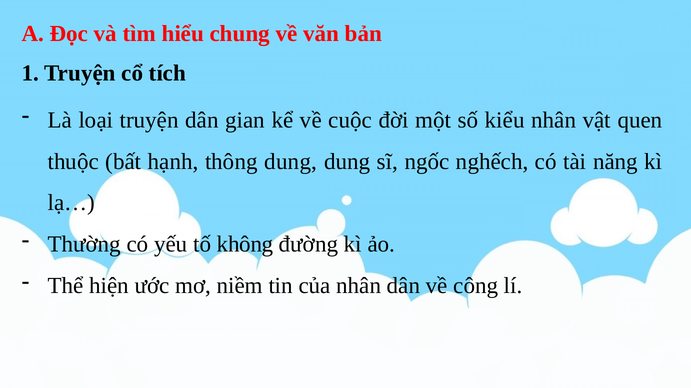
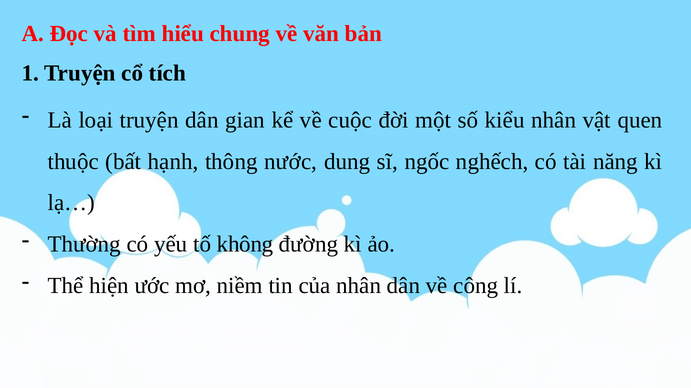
thông dung: dung -> nước
